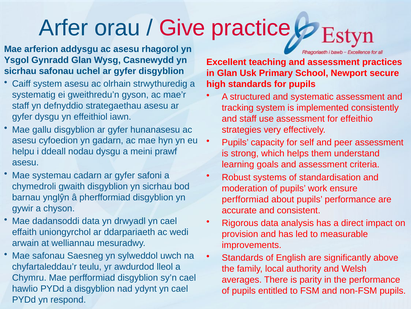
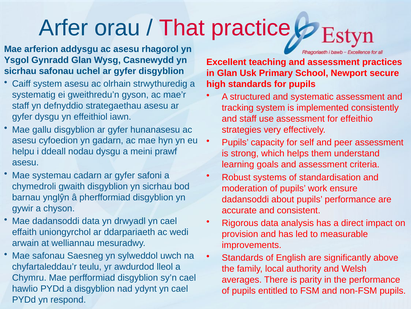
Give: Give -> That
perfformiad at (245, 199): perfformiad -> dadansoddi
